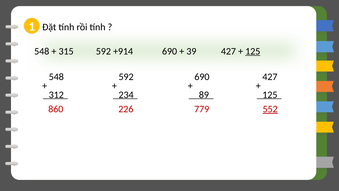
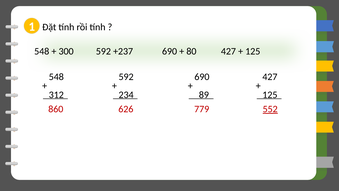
315: 315 -> 300
+914: +914 -> +237
39: 39 -> 80
125 at (253, 51) underline: present -> none
226: 226 -> 626
